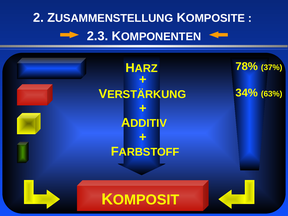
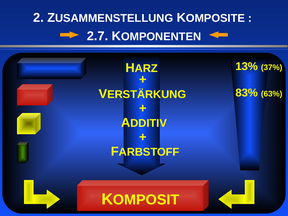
2.3: 2.3 -> 2.7
78%: 78% -> 13%
34%: 34% -> 83%
